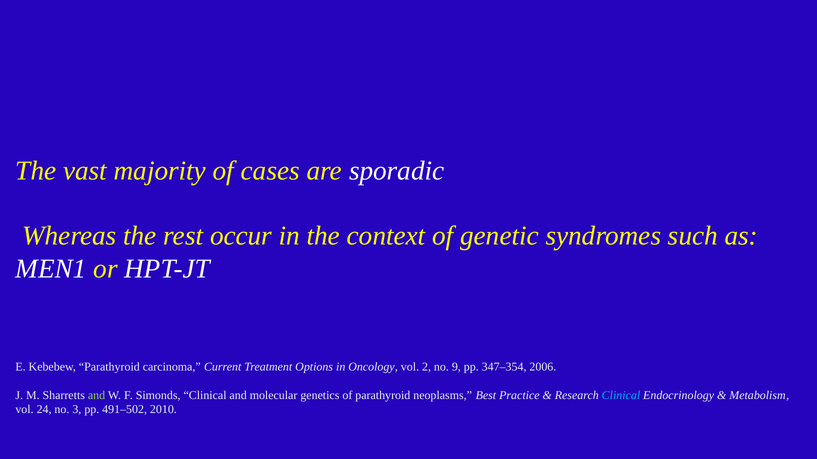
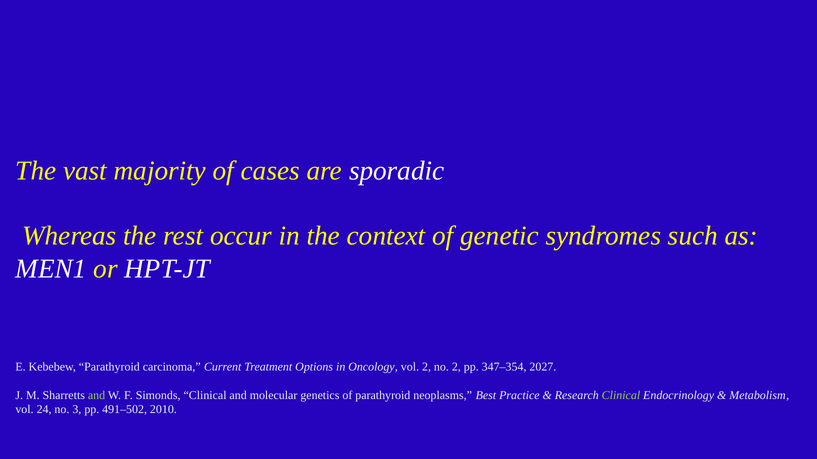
no 9: 9 -> 2
2006: 2006 -> 2027
Clinical at (621, 396) colour: light blue -> light green
